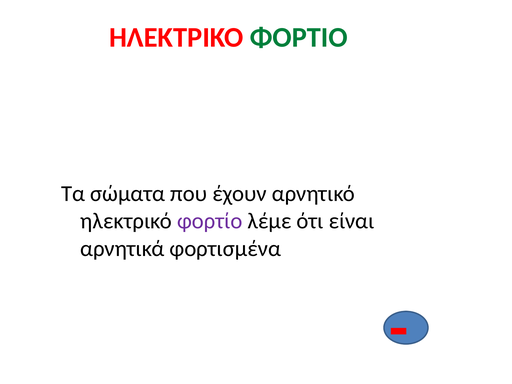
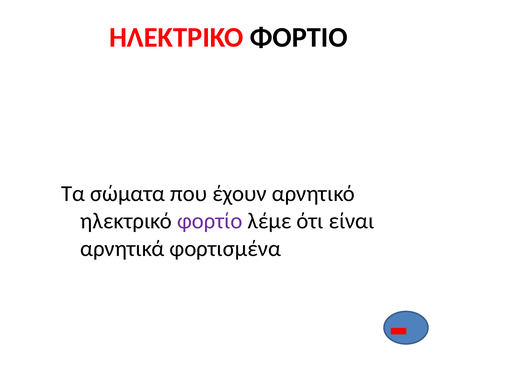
ΦΟΡΤΙΟ colour: green -> black
